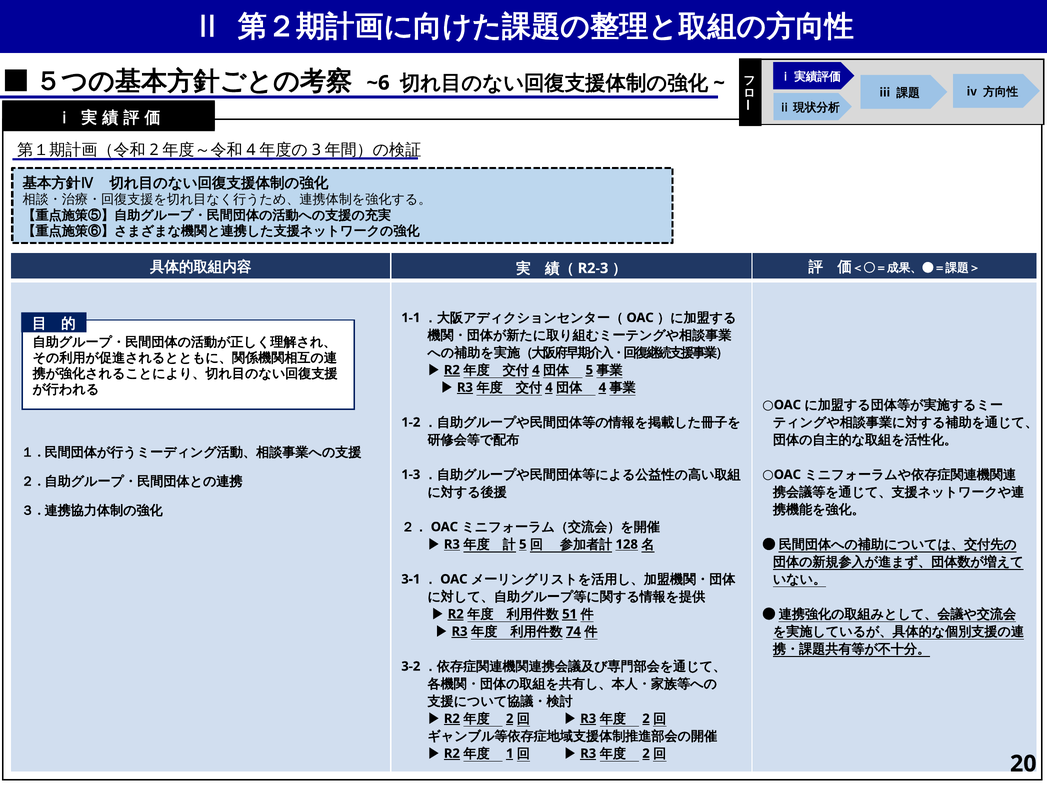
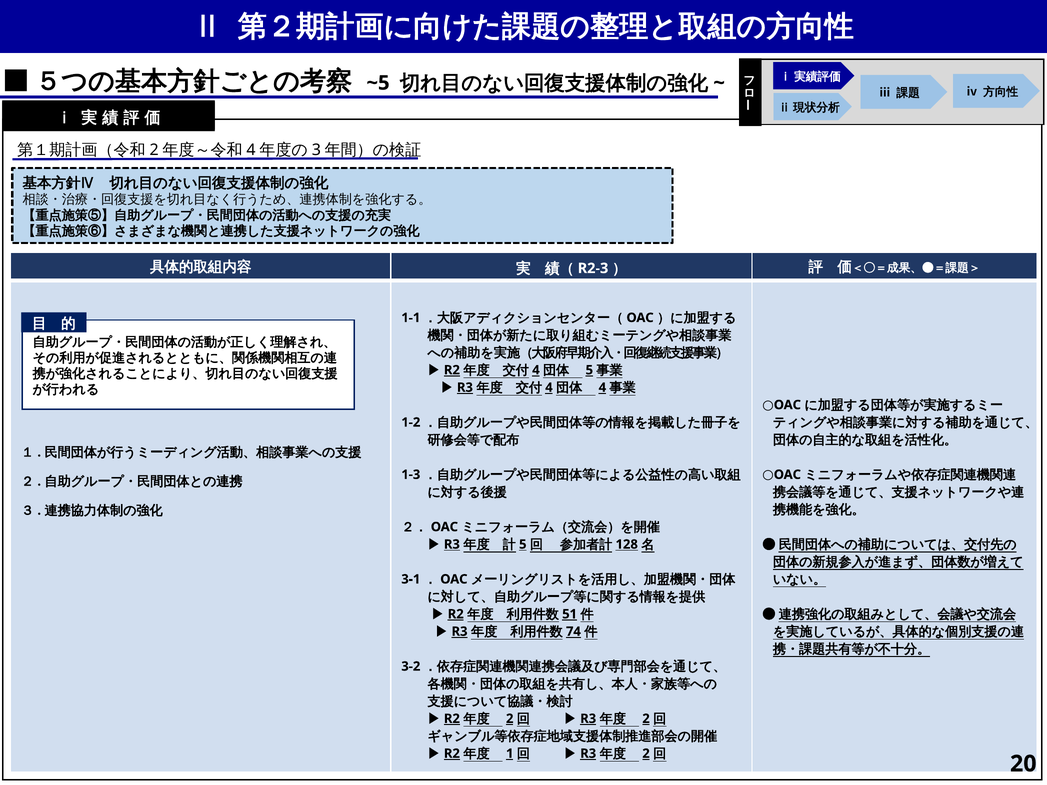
~6: ~6 -> ~5
